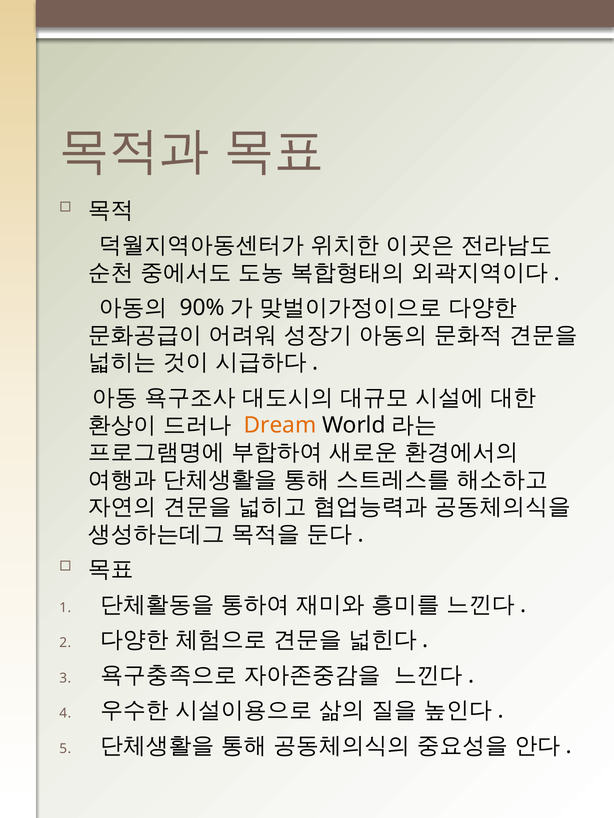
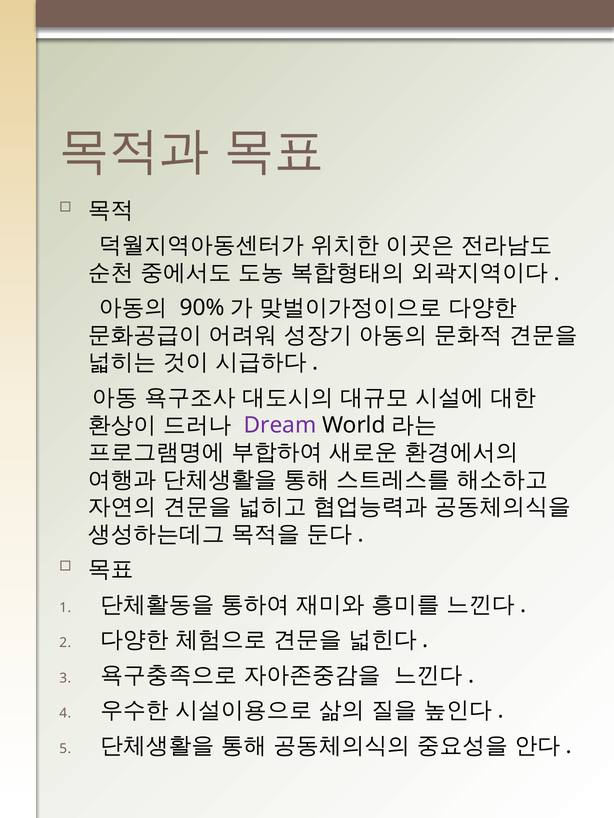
Dream colour: orange -> purple
